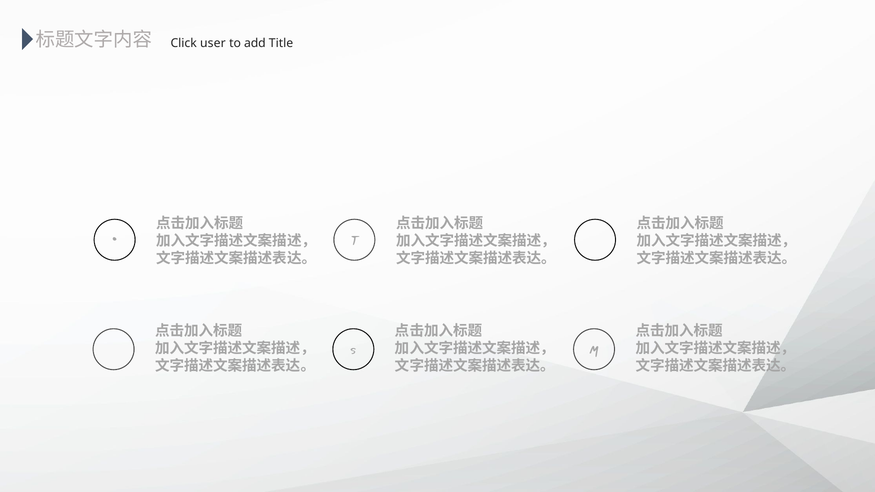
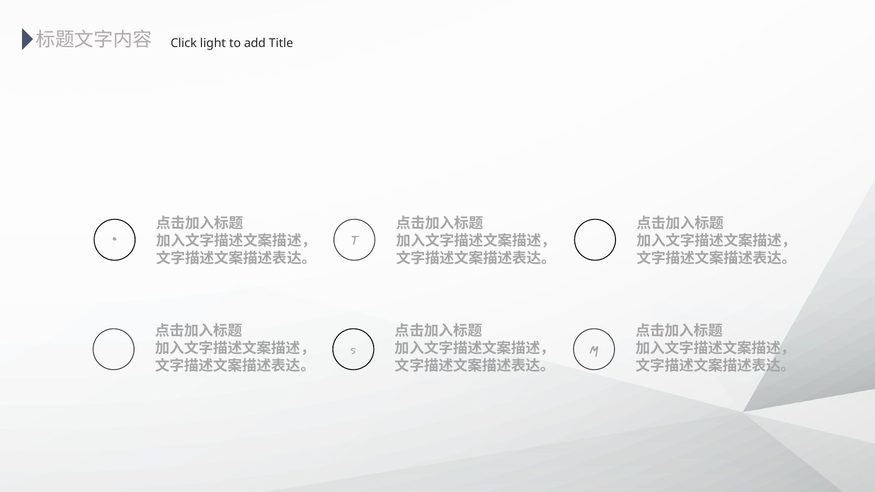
user: user -> light
